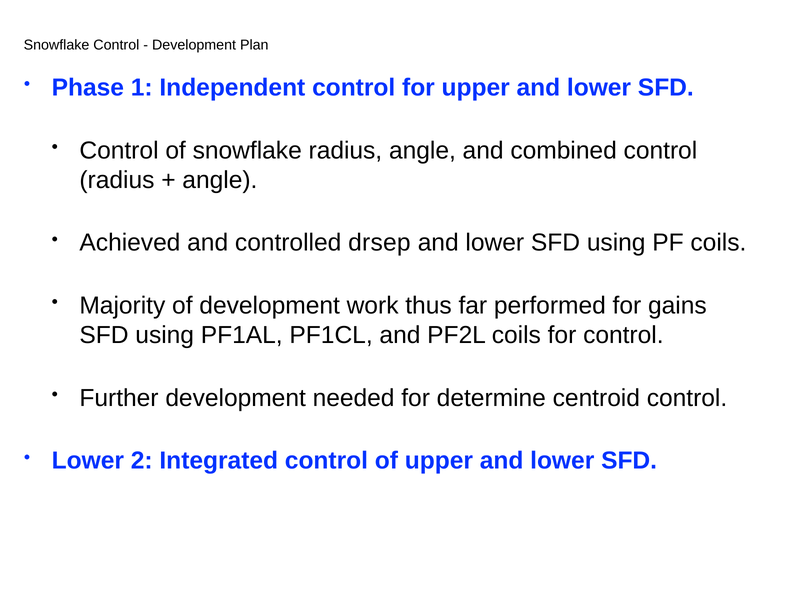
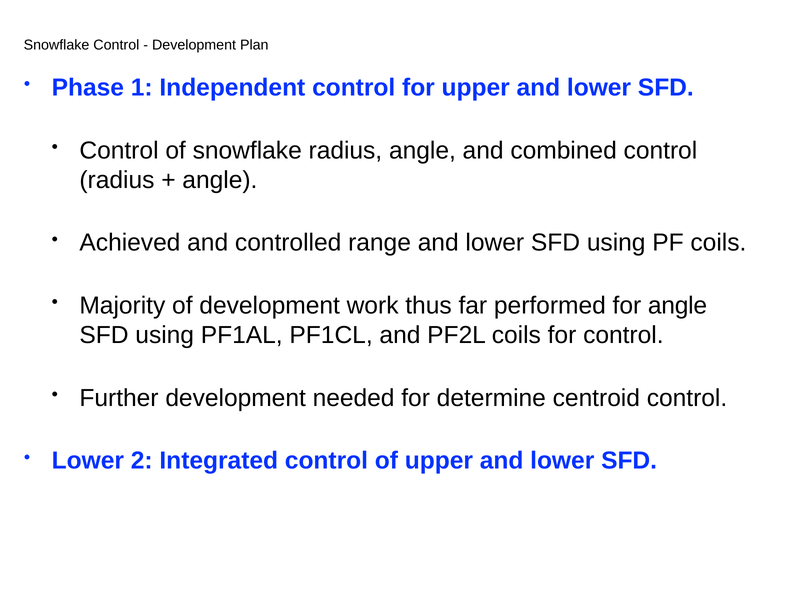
drsep: drsep -> range
for gains: gains -> angle
